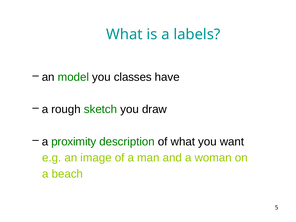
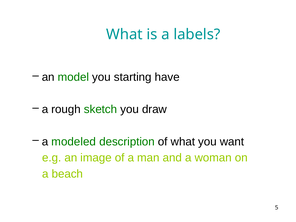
classes: classes -> starting
proximity: proximity -> modeled
